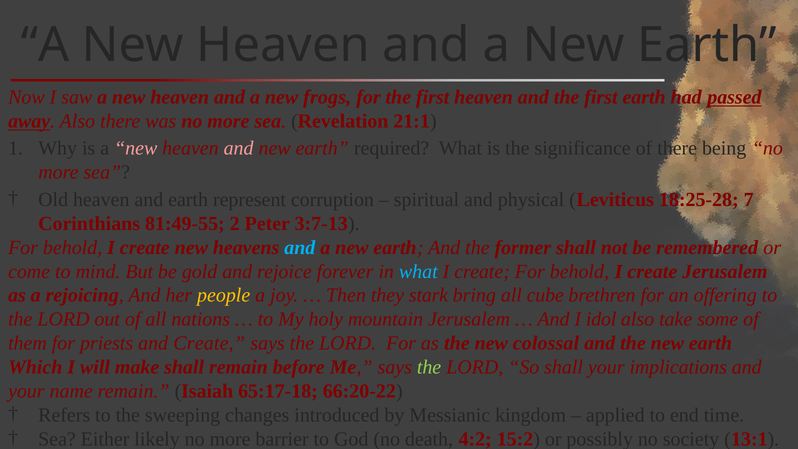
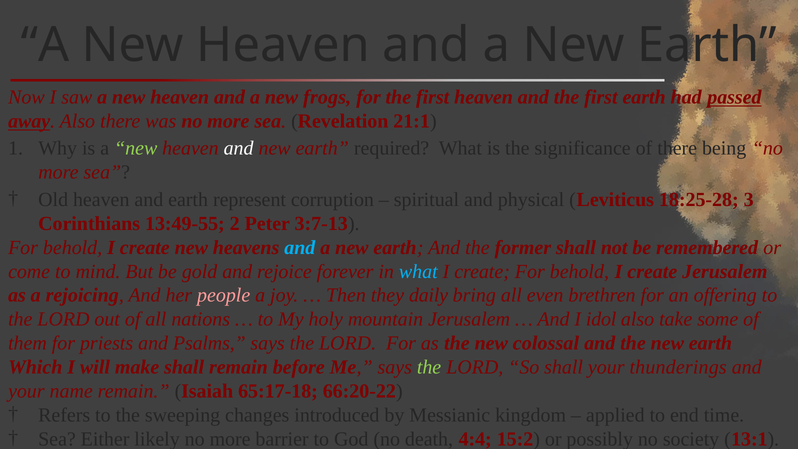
new at (136, 148) colour: pink -> light green
and at (239, 148) colour: pink -> white
7: 7 -> 3
81:49-55: 81:49-55 -> 13:49-55
people colour: yellow -> pink
stark: stark -> daily
cube: cube -> even
and Create: Create -> Psalms
implications: implications -> thunderings
4:2: 4:2 -> 4:4
